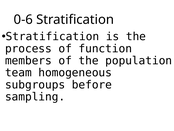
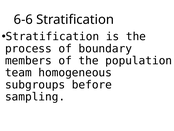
0-6: 0-6 -> 6-6
function: function -> boundary
